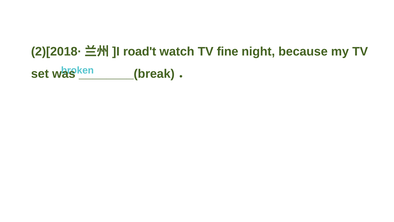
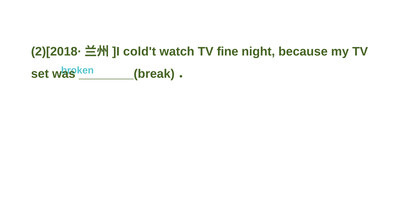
road't: road't -> cold't
